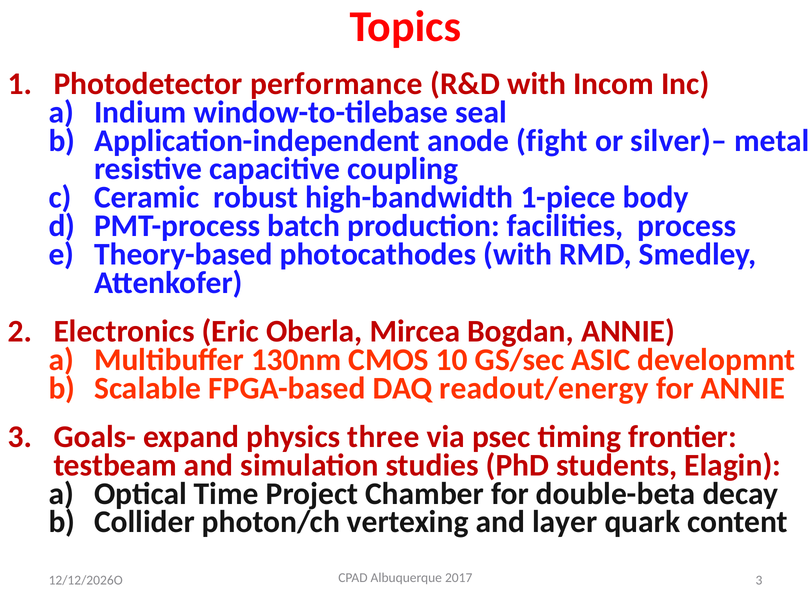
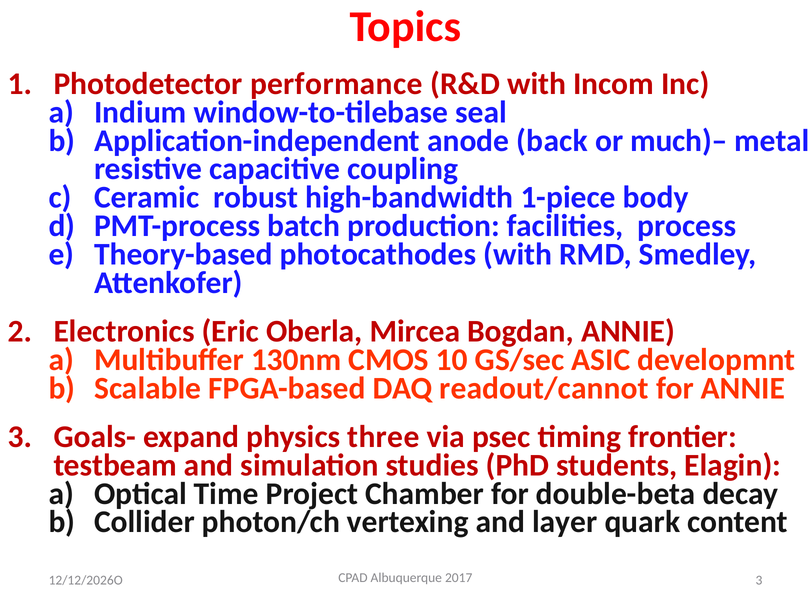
fight: fight -> back
silver)–: silver)– -> much)–
readout/energy: readout/energy -> readout/cannot
